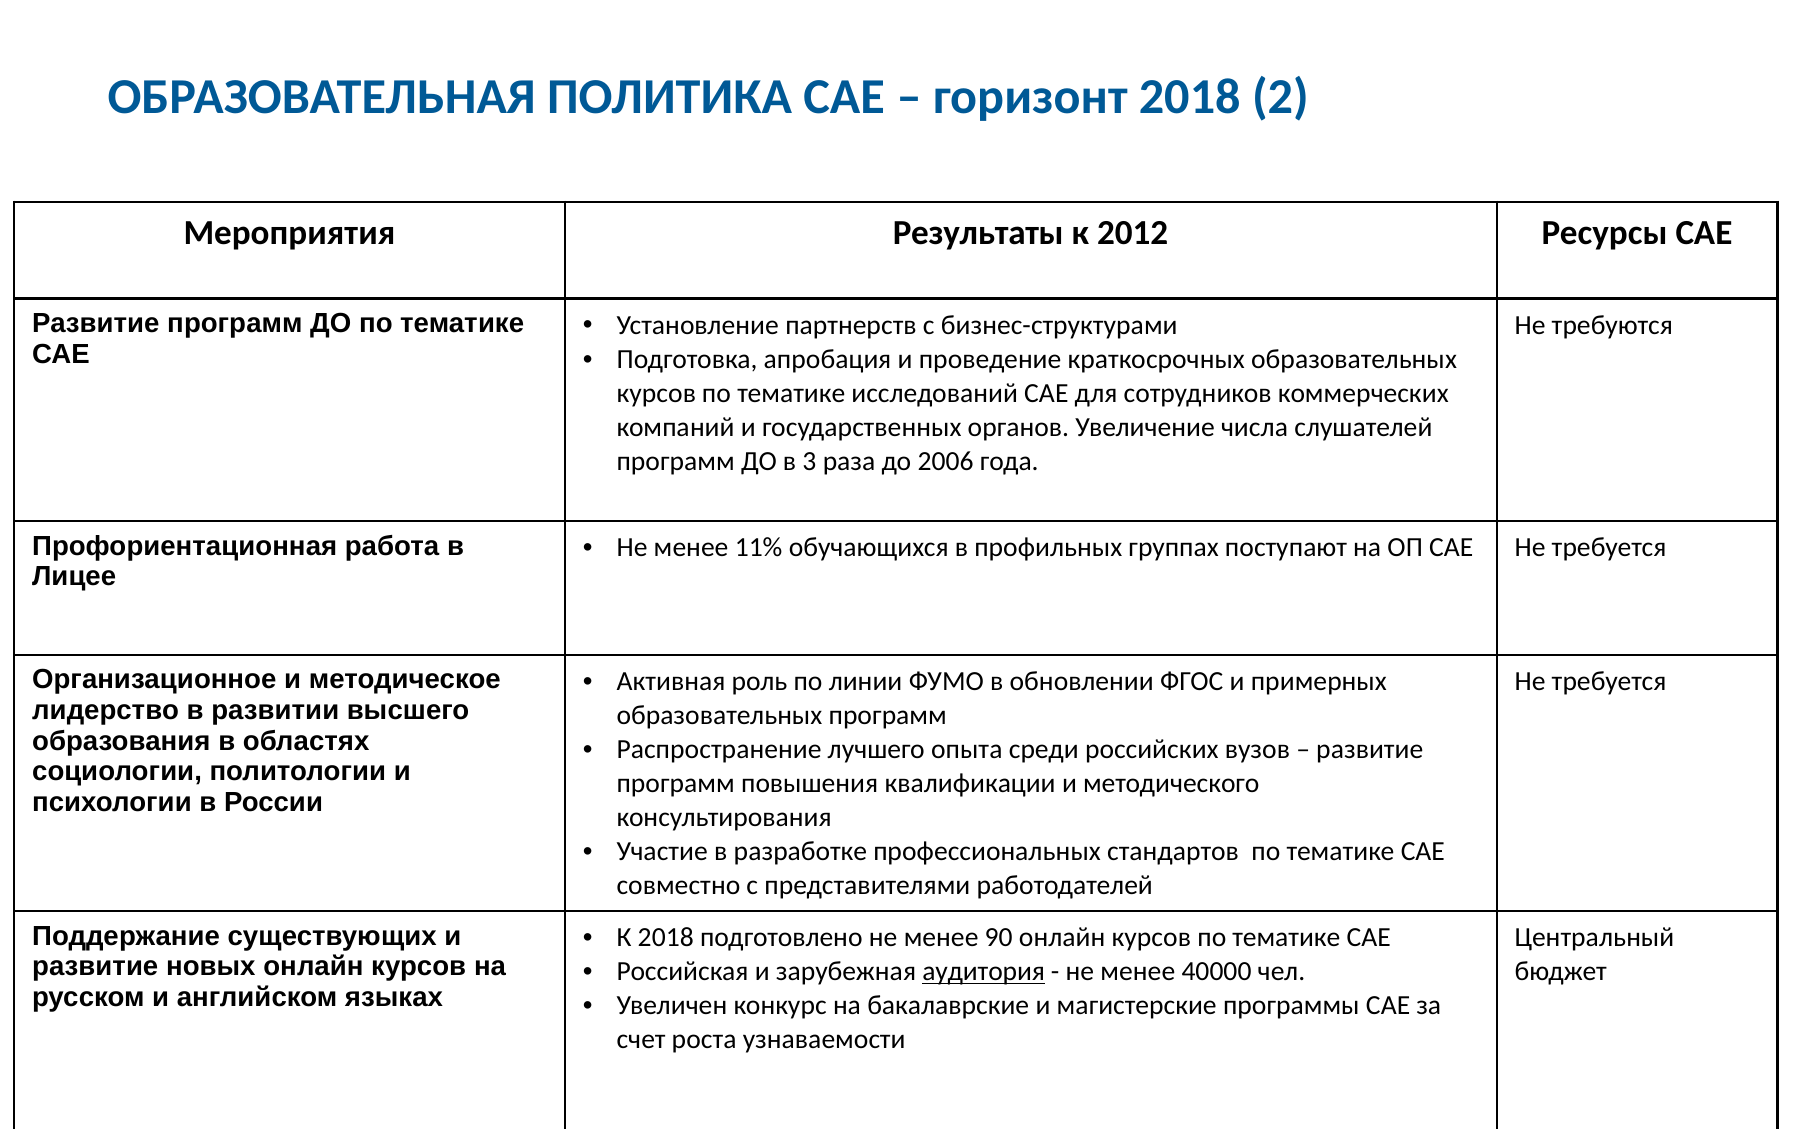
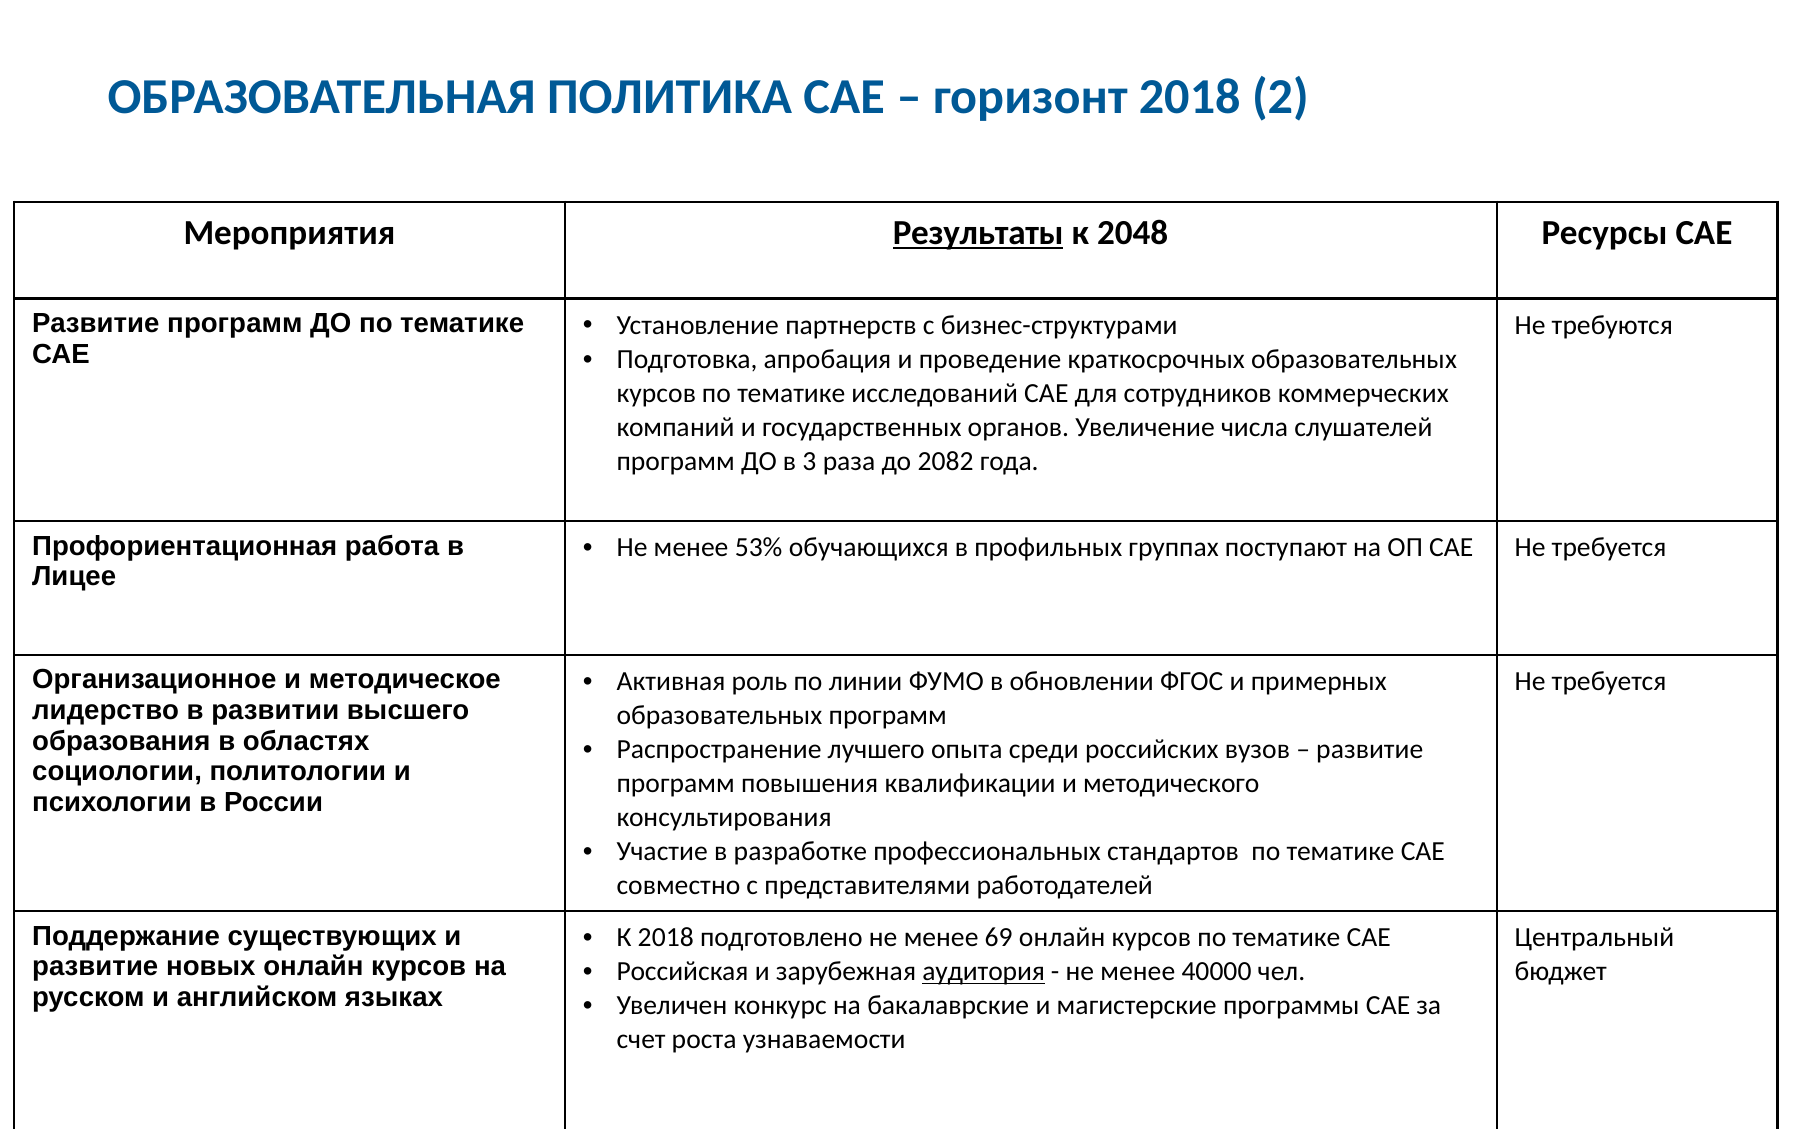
Результаты underline: none -> present
2012: 2012 -> 2048
2006: 2006 -> 2082
11%: 11% -> 53%
90: 90 -> 69
